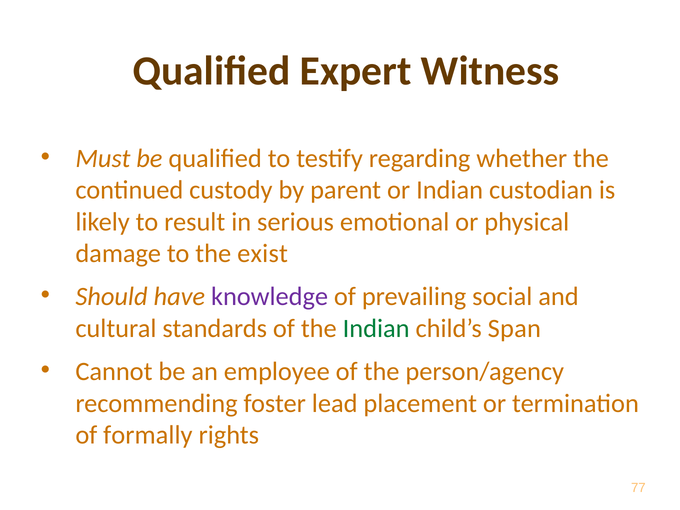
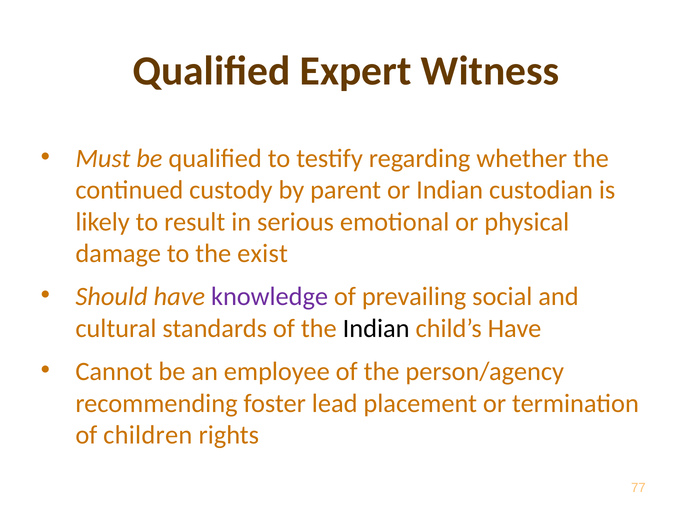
Indian at (376, 329) colour: green -> black
child’s Span: Span -> Have
formally: formally -> children
